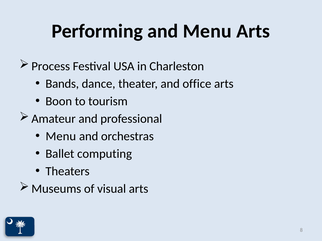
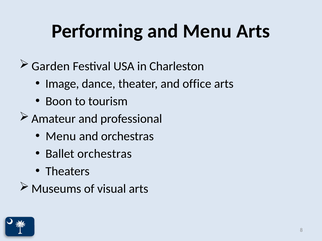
Process: Process -> Garden
Bands: Bands -> Image
Ballet computing: computing -> orchestras
